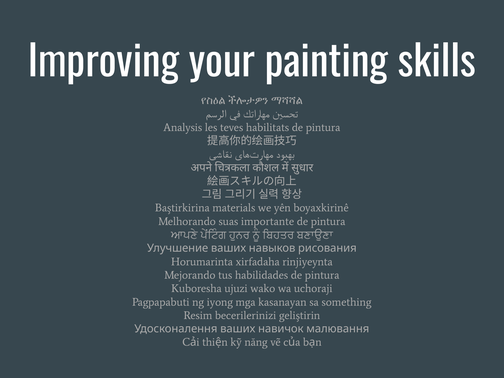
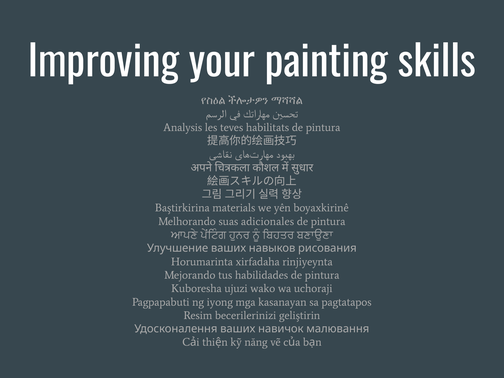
importante: importante -> adicionales
something: something -> pagtatapos
